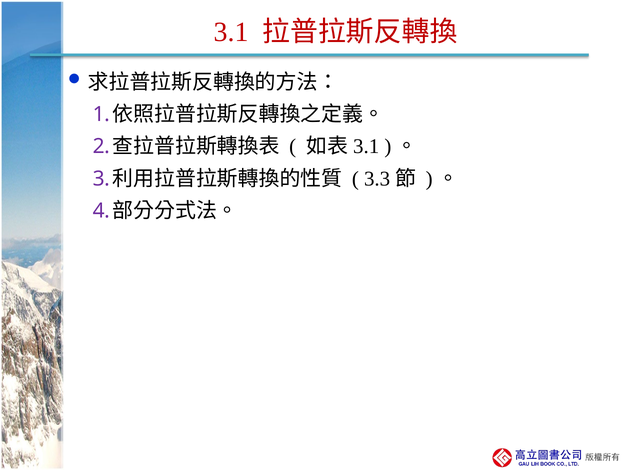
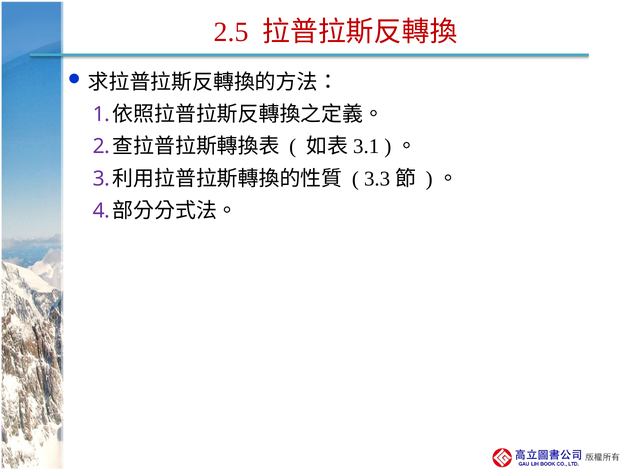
3.1: 3.1 -> 2.5
